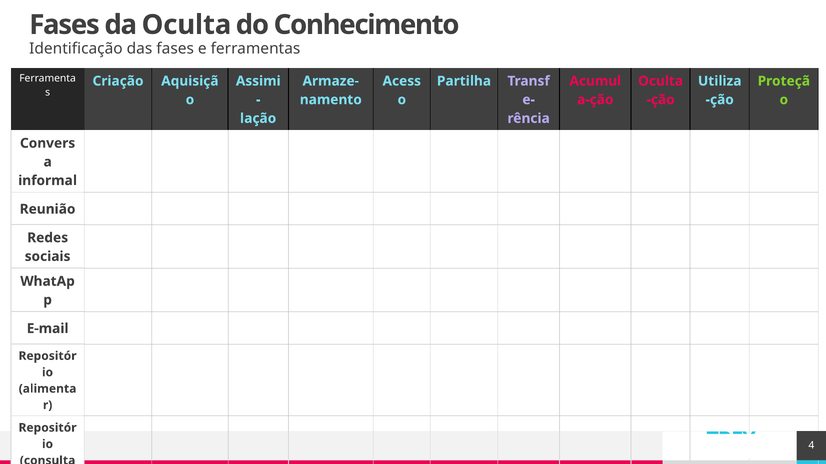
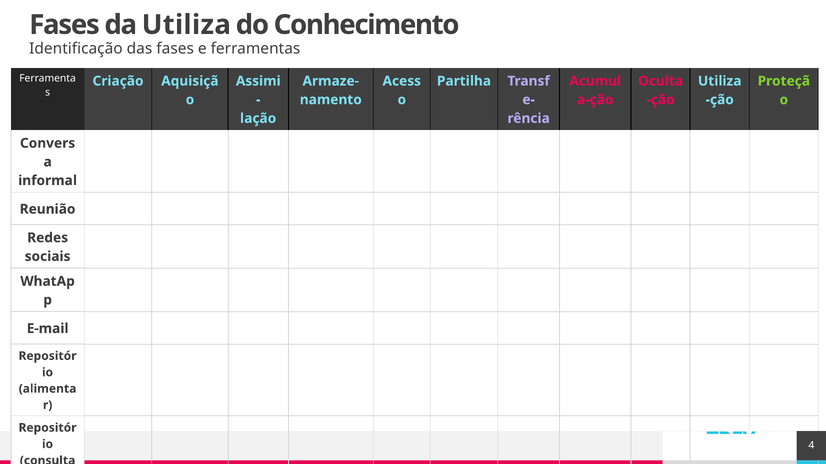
da Oculta: Oculta -> Utiliza
